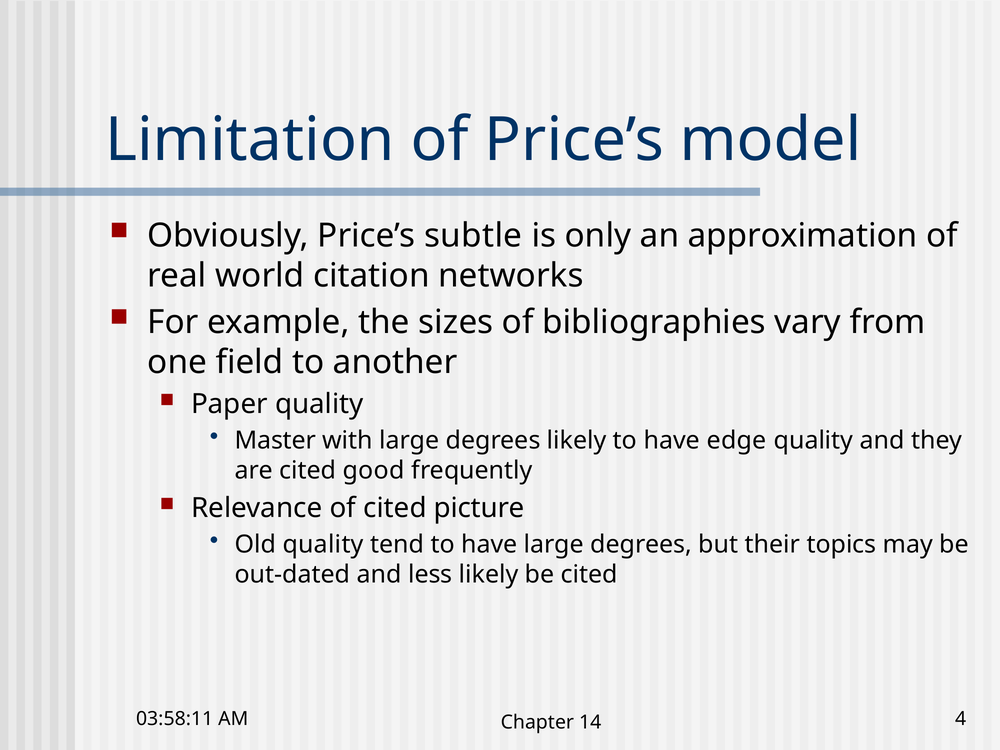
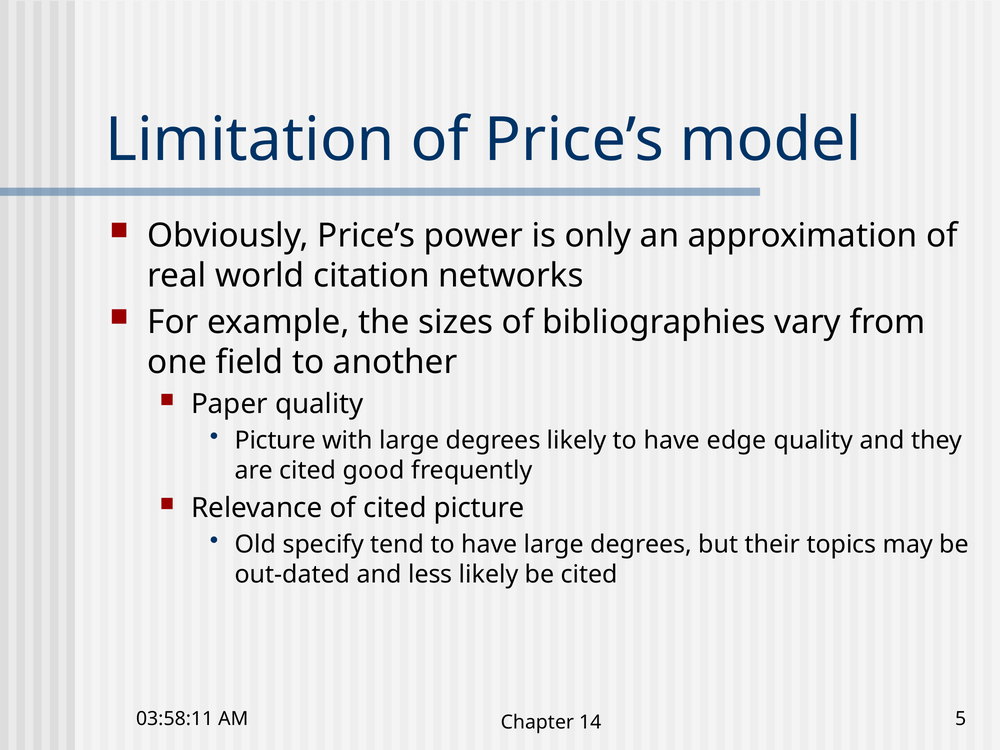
subtle: subtle -> power
Master at (275, 441): Master -> Picture
Old quality: quality -> specify
4: 4 -> 5
